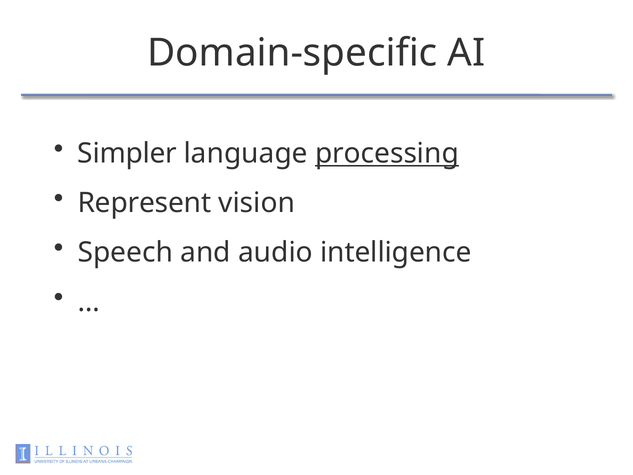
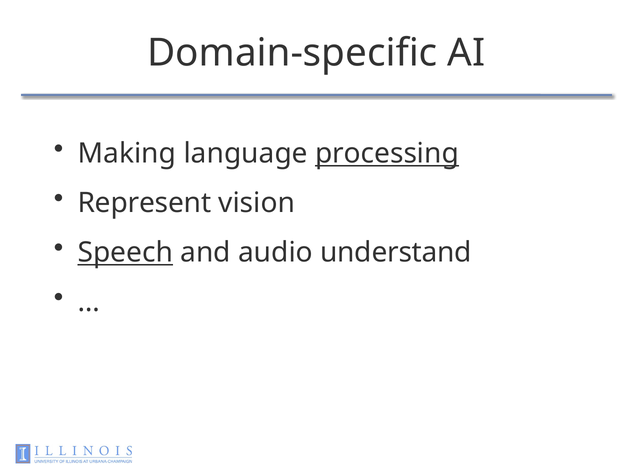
Simpler: Simpler -> Making
Speech underline: none -> present
intelligence: intelligence -> understand
